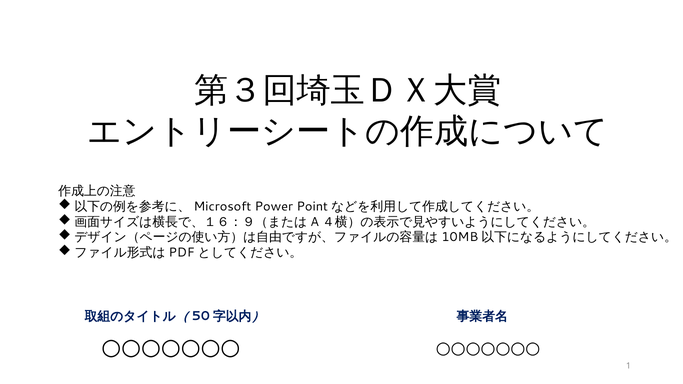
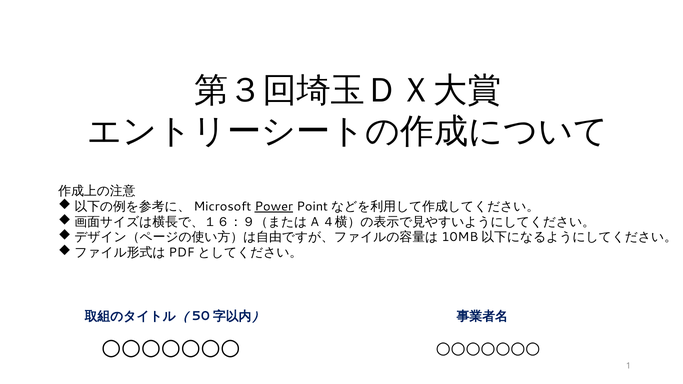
Power underline: none -> present
